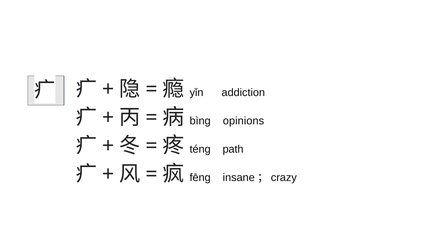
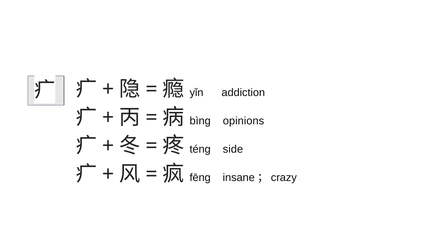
path: path -> side
